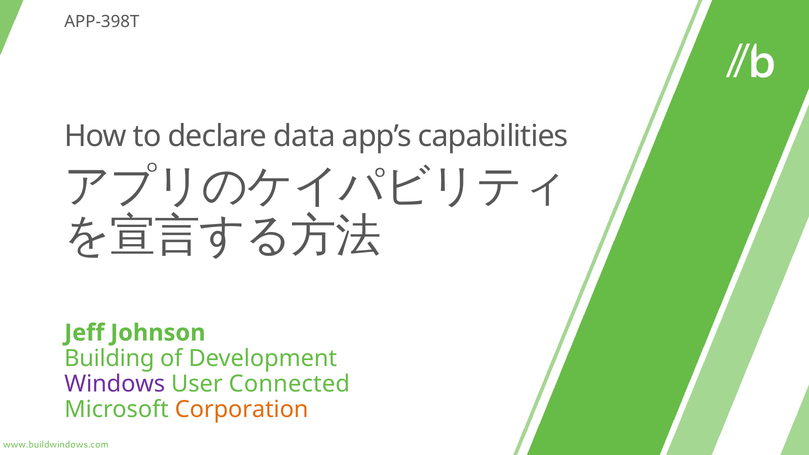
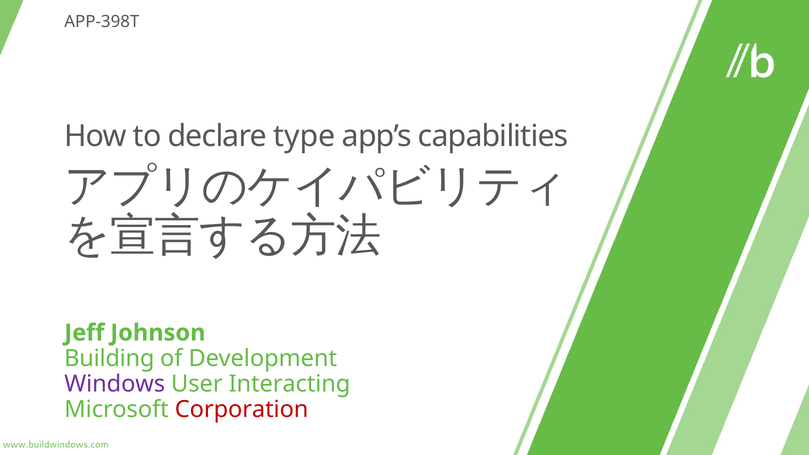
data: data -> type
Connected: Connected -> Interacting
Corporation colour: orange -> red
